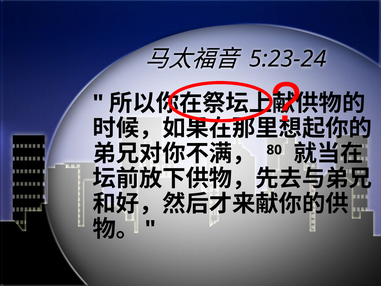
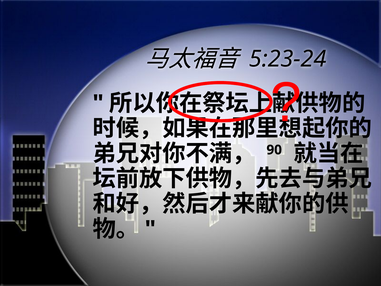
80: 80 -> 90
